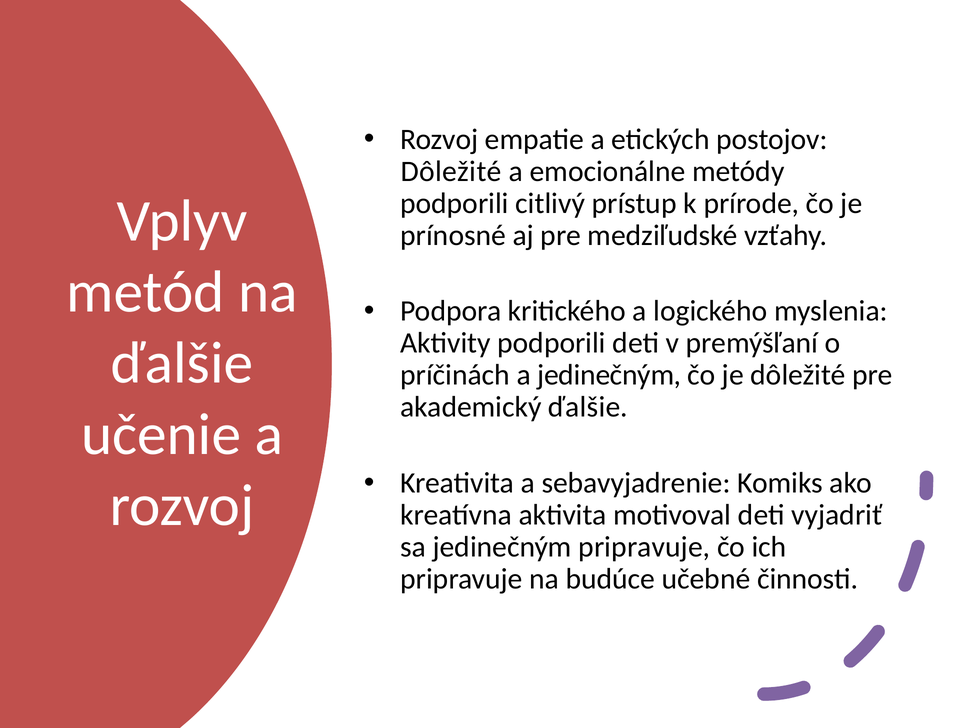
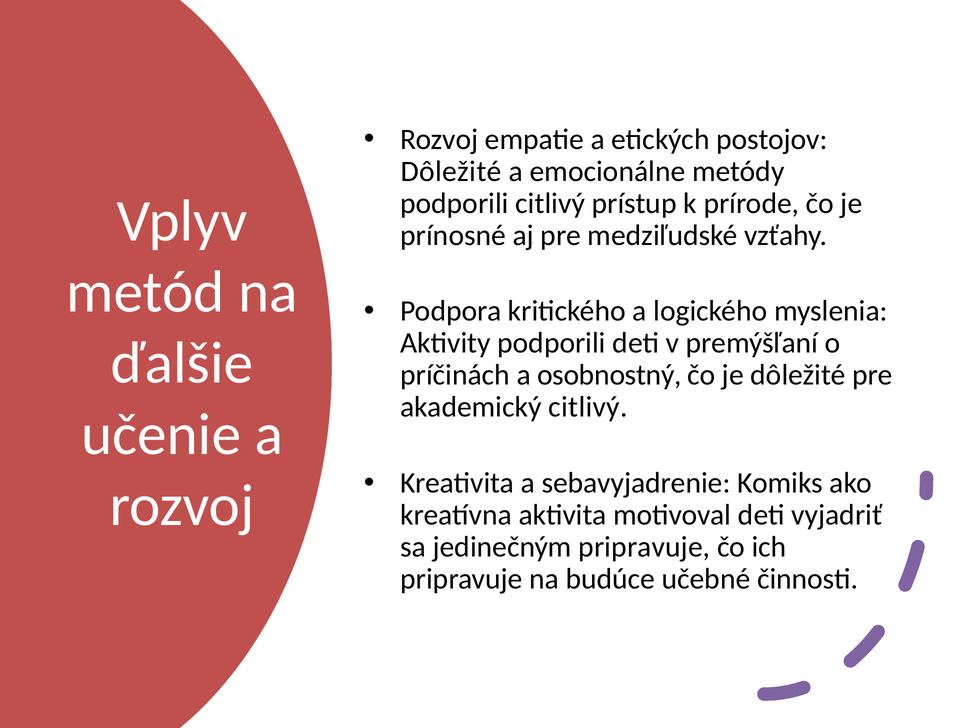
a jedinečným: jedinečným -> osobnostný
akademický ďalšie: ďalšie -> citlivý
